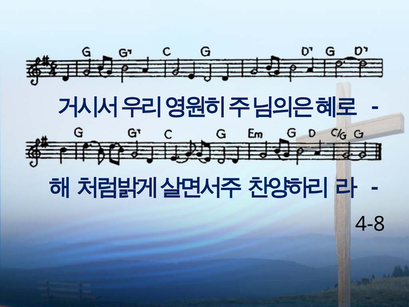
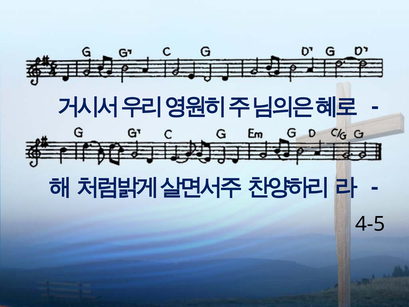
4-8: 4-8 -> 4-5
